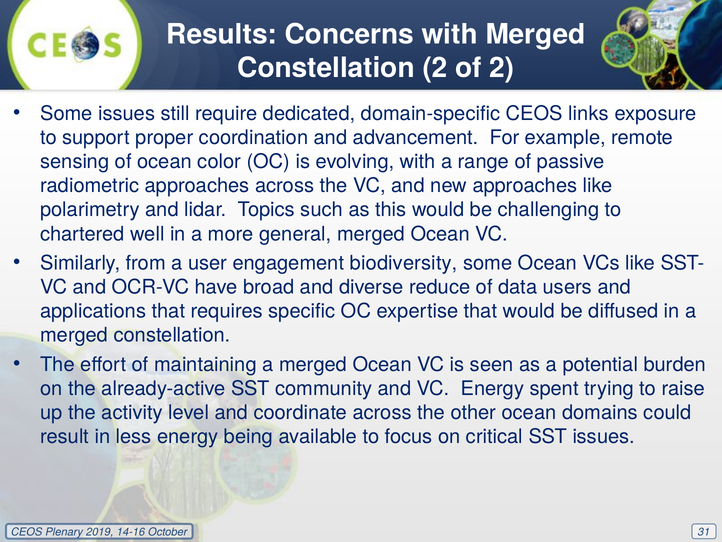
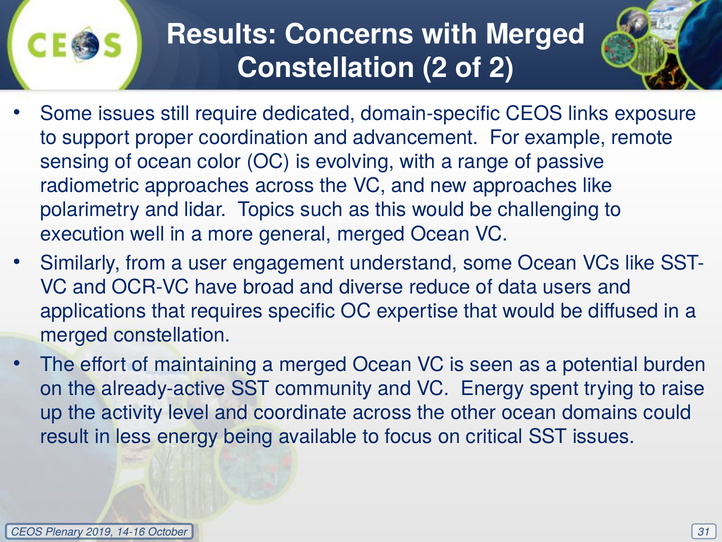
chartered: chartered -> execution
biodiversity: biodiversity -> understand
